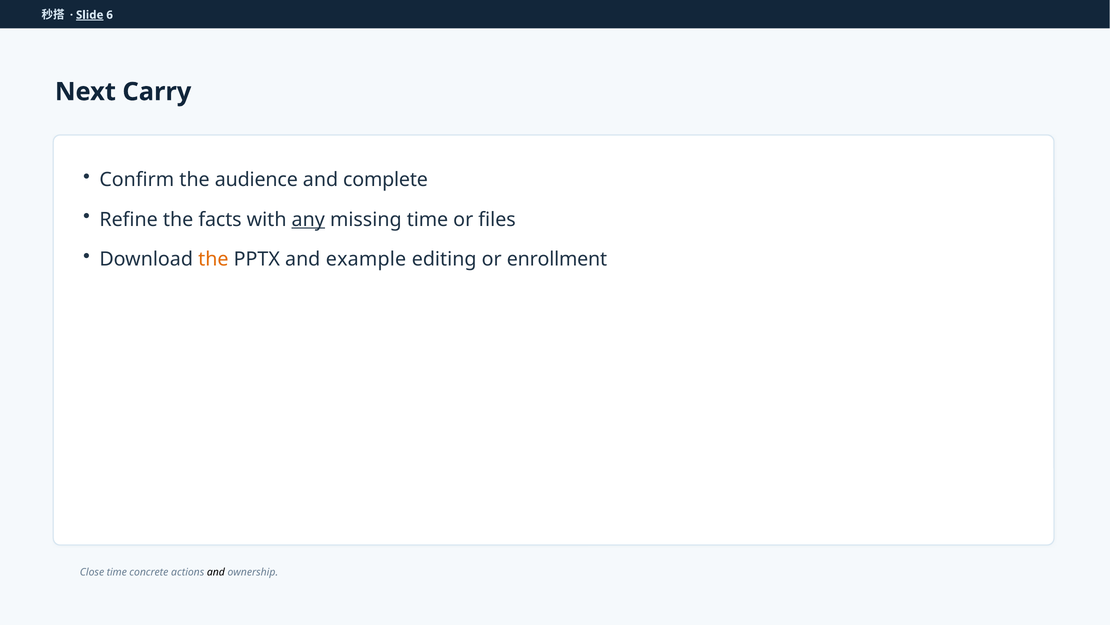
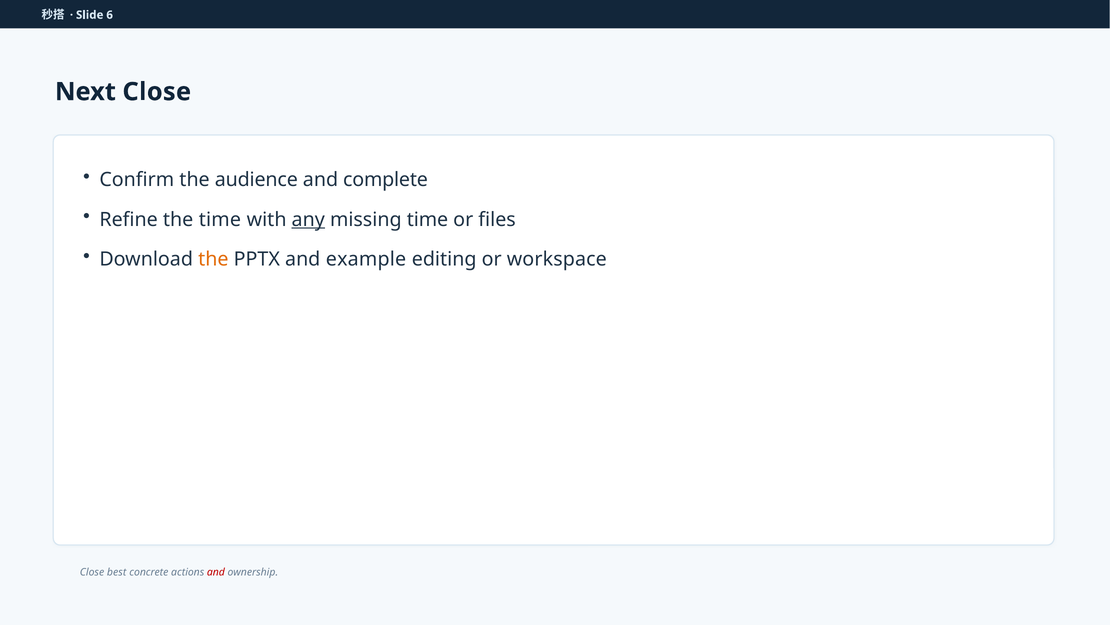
Slide underline: present -> none
Next Carry: Carry -> Close
the facts: facts -> time
enrollment: enrollment -> workspace
Close time: time -> best
and at (216, 572) colour: black -> red
